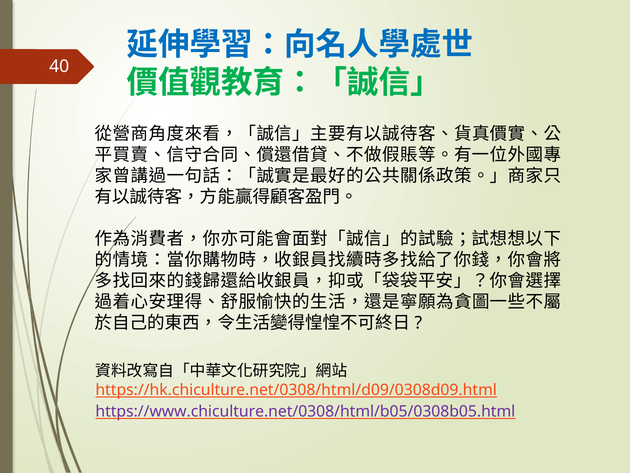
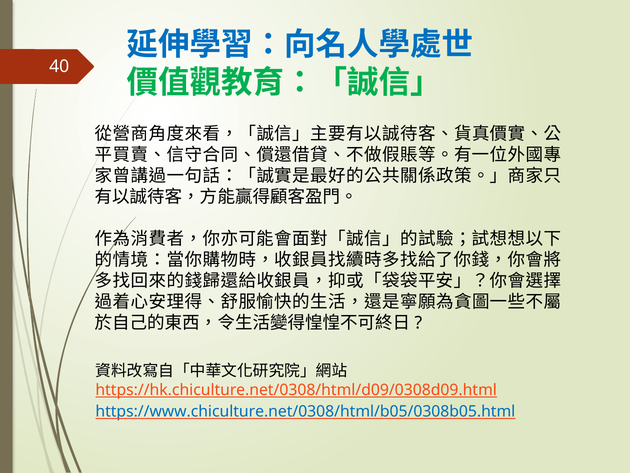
https://www.chiculture.net/0308/html/b05/0308b05.html colour: purple -> blue
